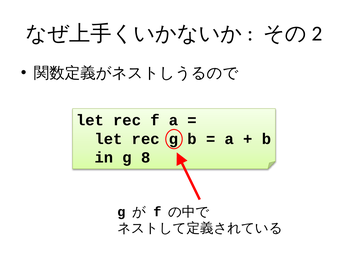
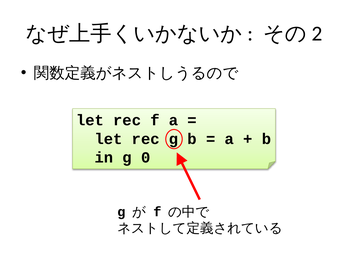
8: 8 -> 0
